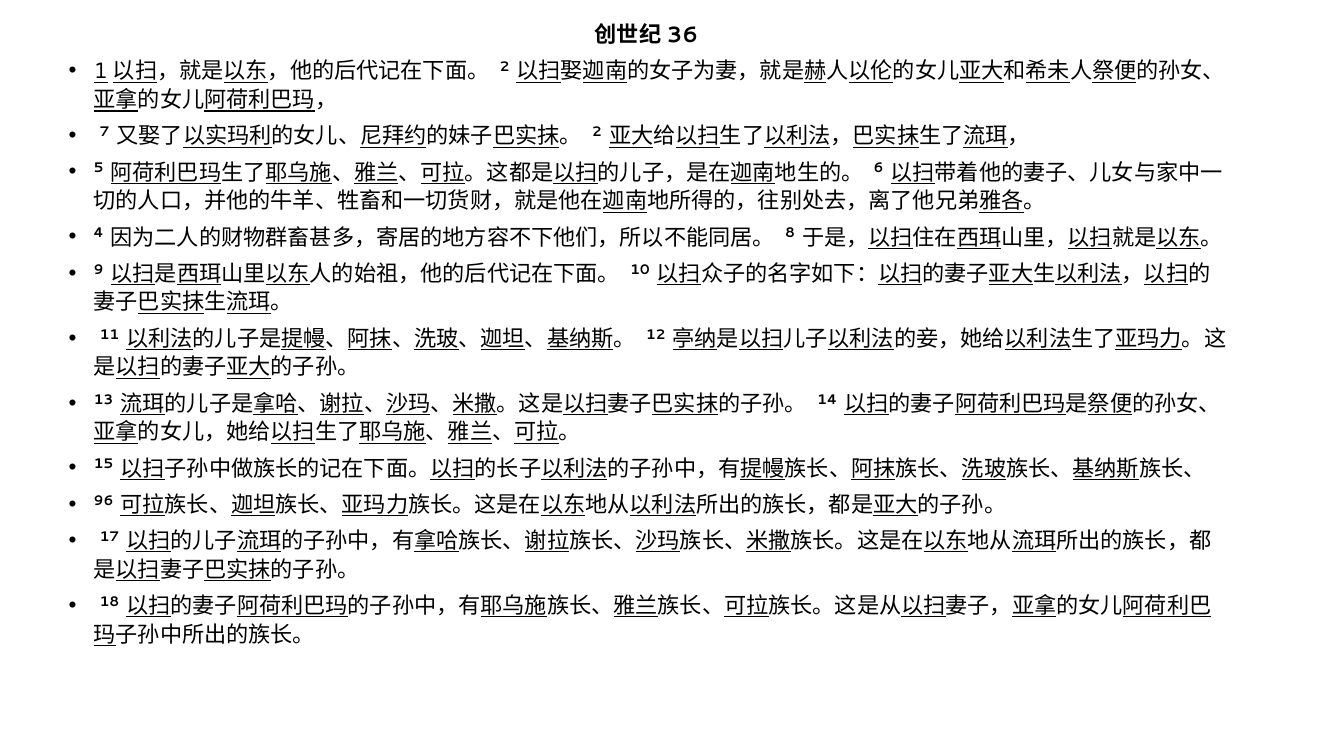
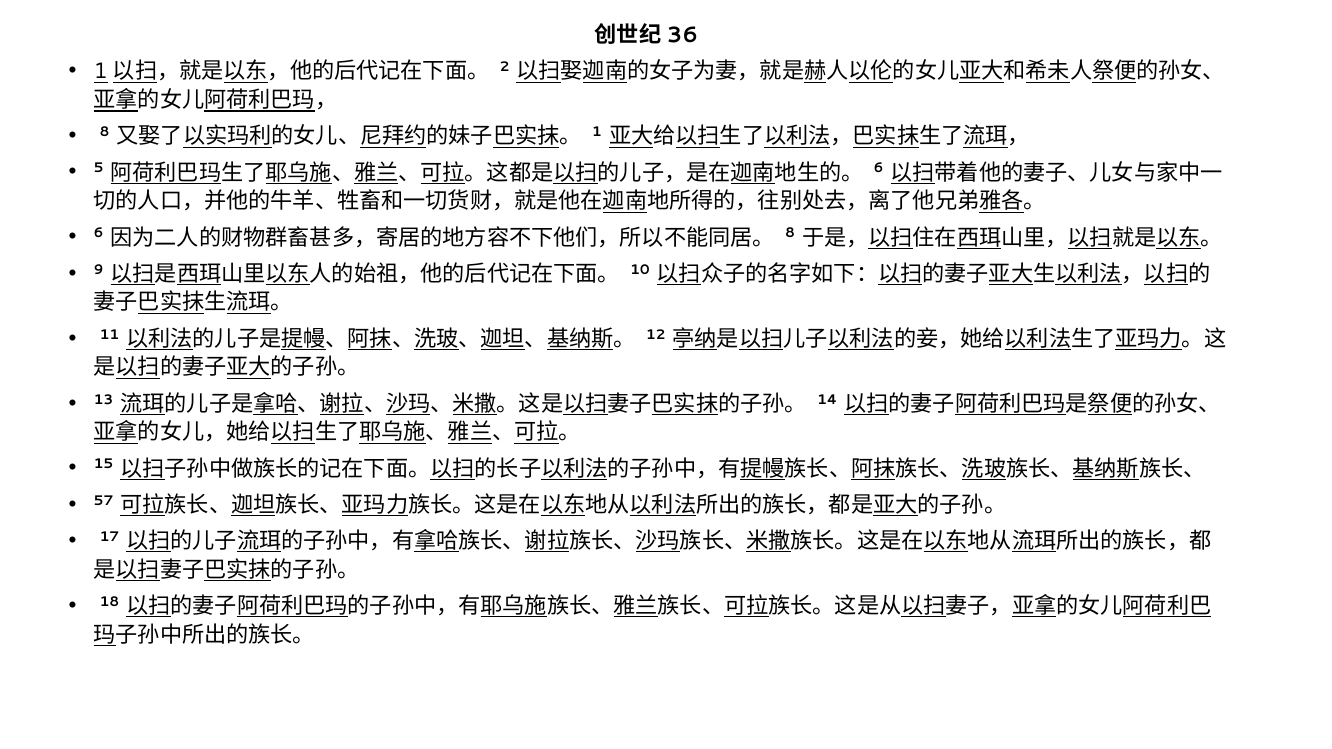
7 at (105, 132): 7 -> 8
2 at (597, 132): 2 -> 1
4 at (99, 233): 4 -> 6
96: 96 -> 57
